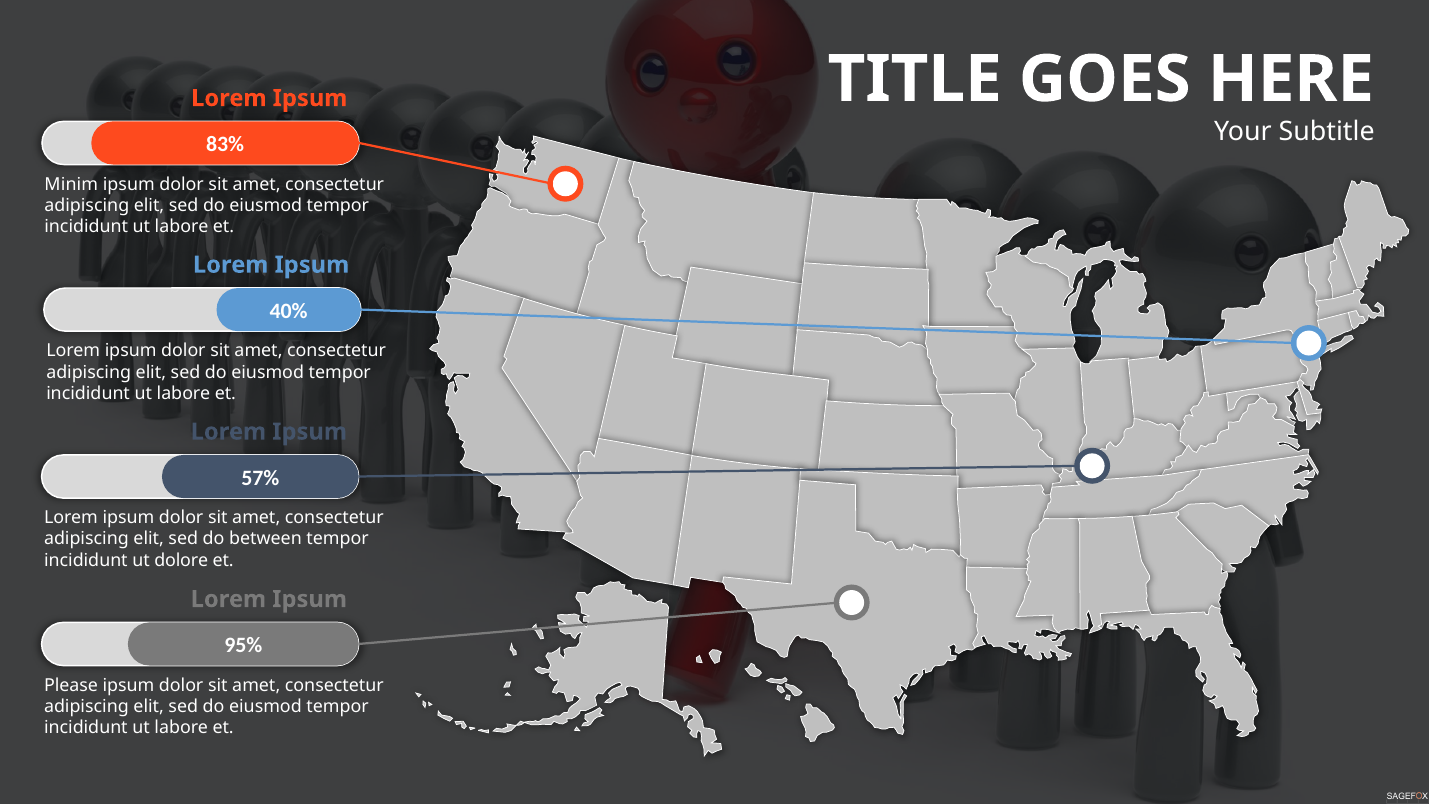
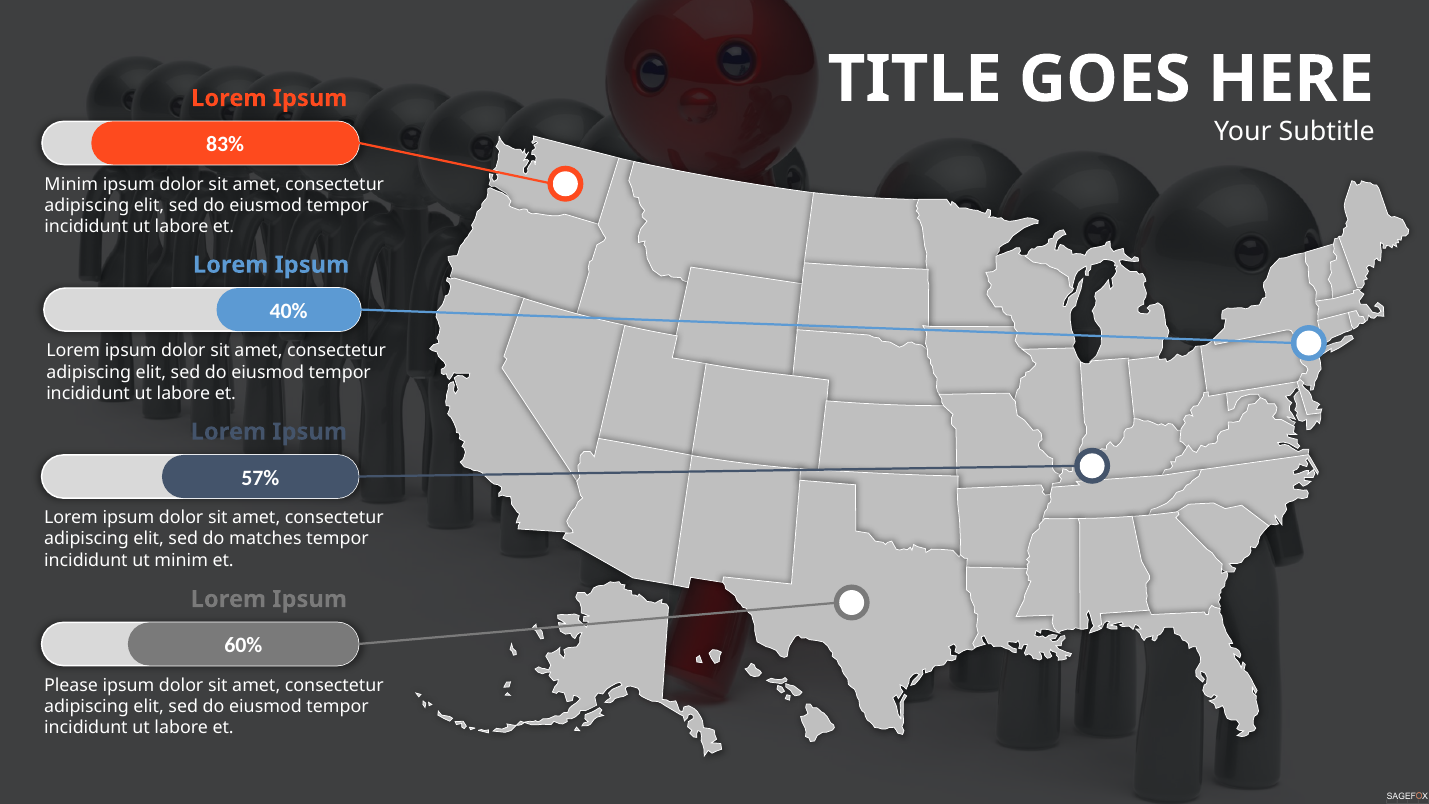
between: between -> matches
ut dolore: dolore -> minim
95%: 95% -> 60%
